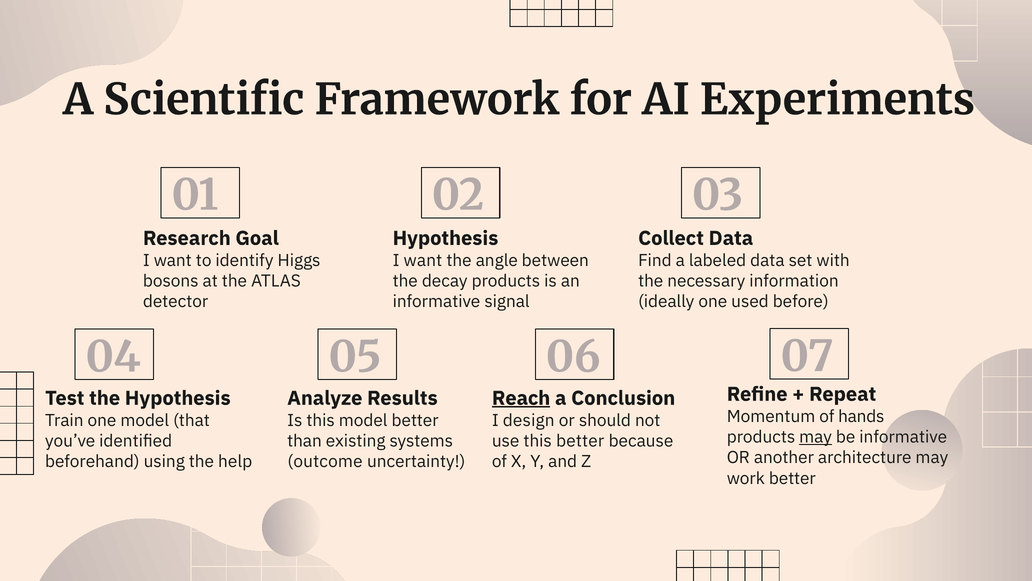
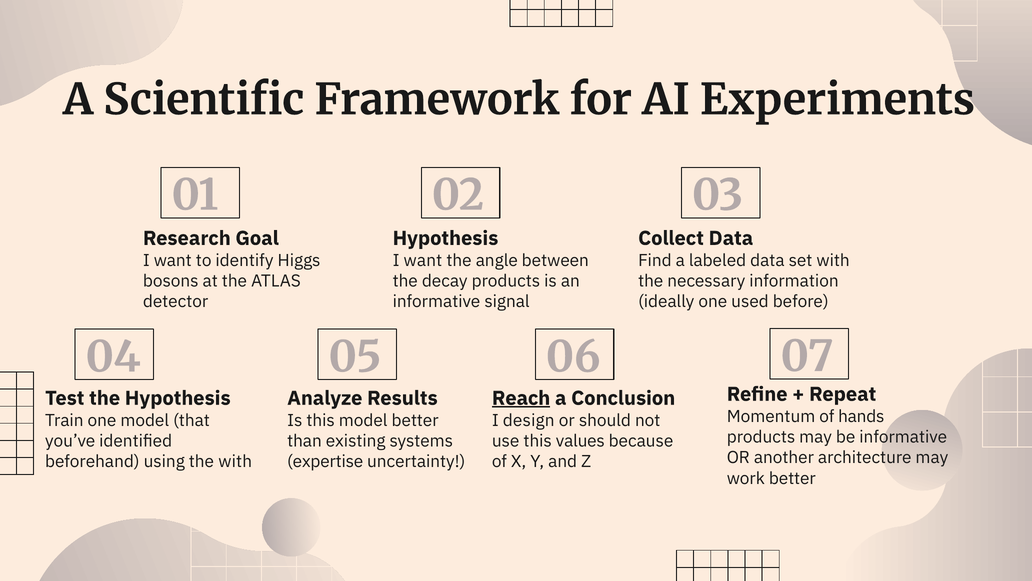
may at (816, 437) underline: present -> none
this better: better -> values
the help: help -> with
outcome: outcome -> expertise
